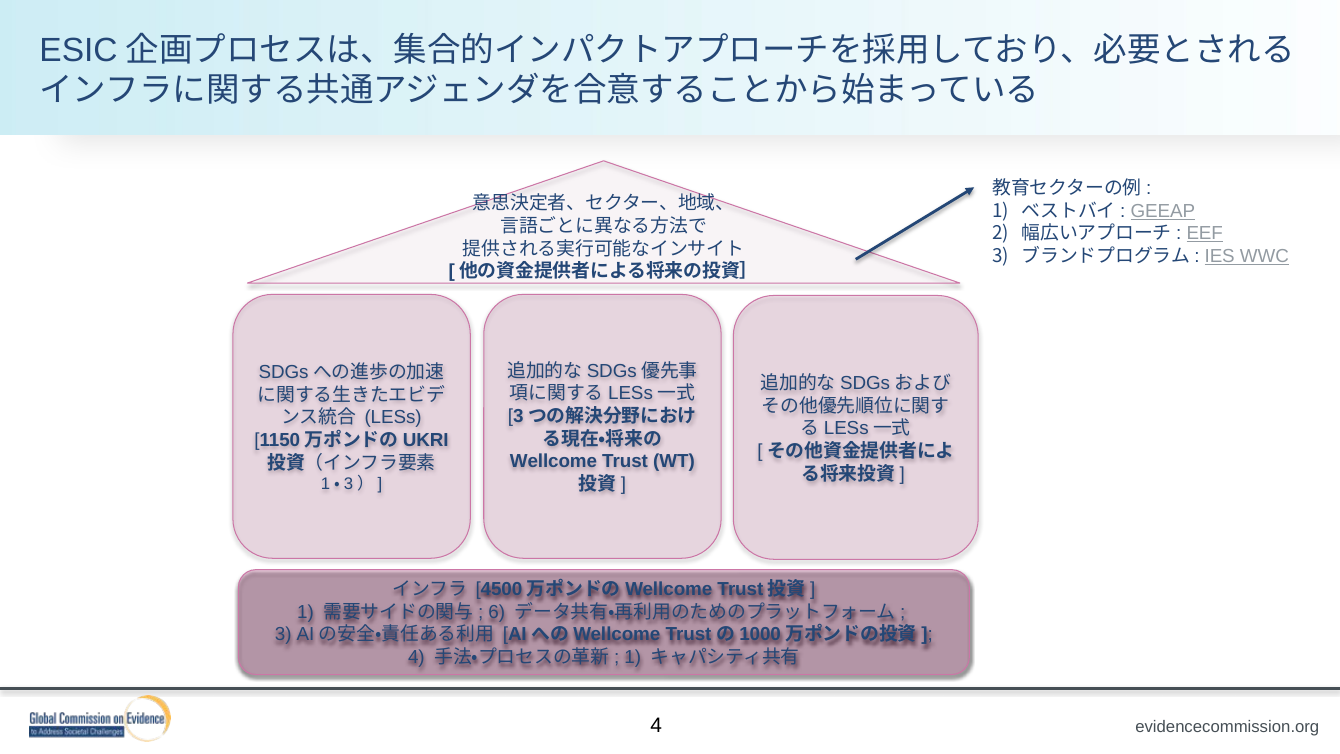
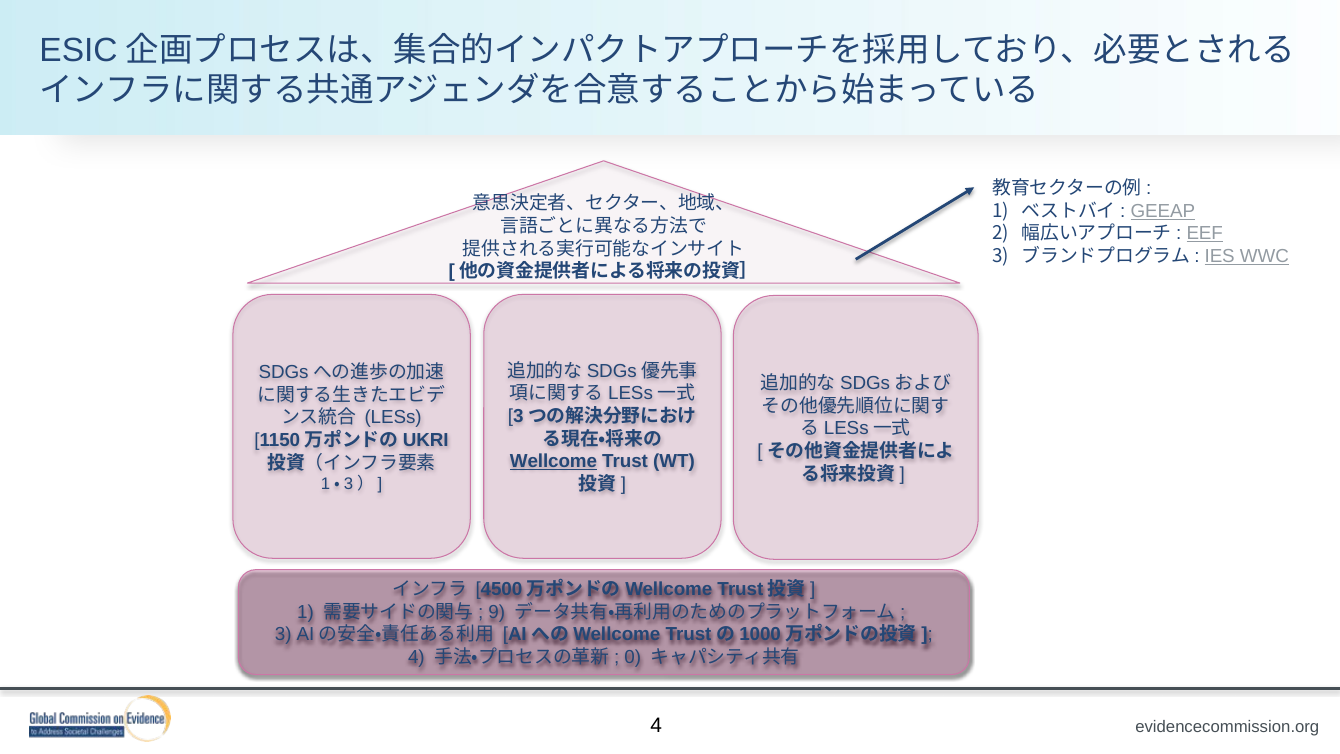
Wellcome underline: none -> present
6: 6 -> 9
1 at (633, 657): 1 -> 0
